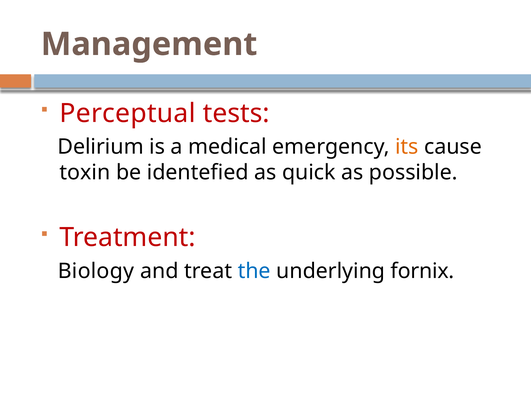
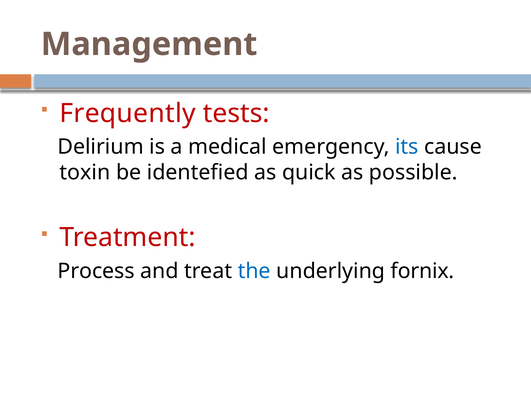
Perceptual: Perceptual -> Frequently
its colour: orange -> blue
Biology: Biology -> Process
